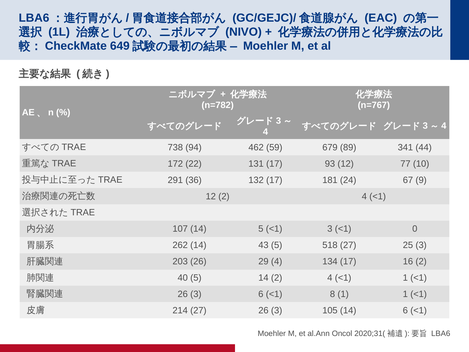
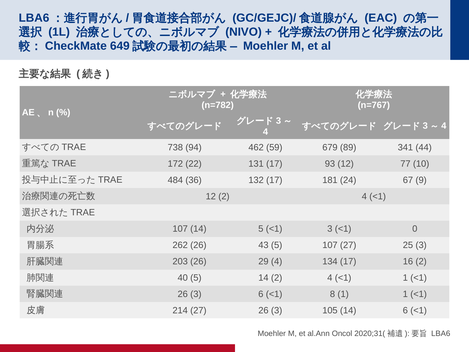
291: 291 -> 484
262 14: 14 -> 26
5 518: 518 -> 107
